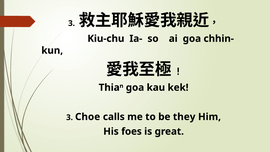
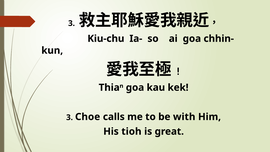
they: they -> with
foes: foes -> tioh
